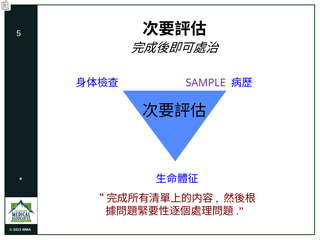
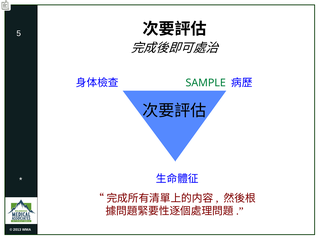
SAMPLE colour: purple -> green
